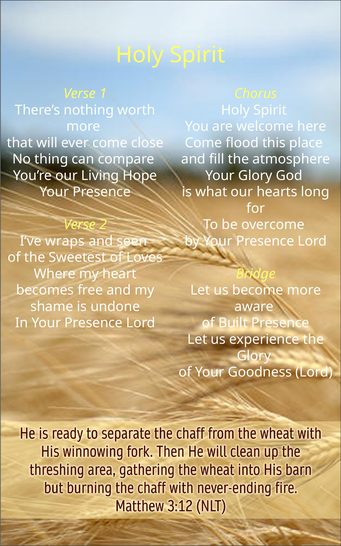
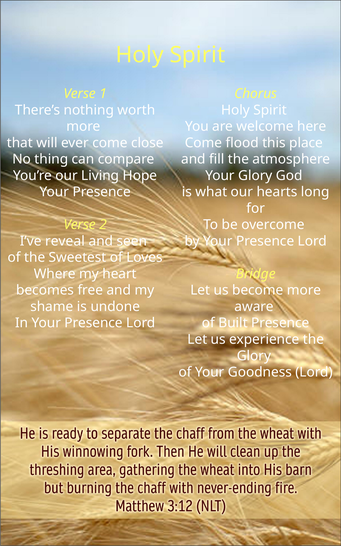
wraps: wraps -> reveal
